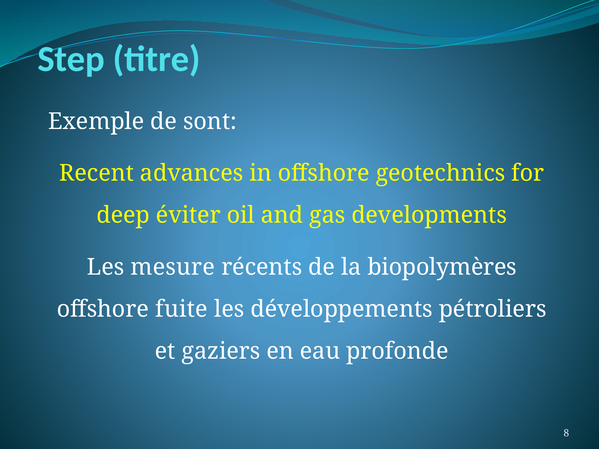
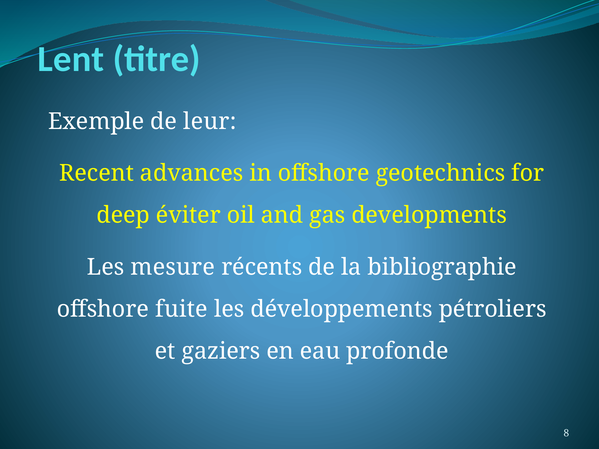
Step: Step -> Lent
sont: sont -> leur
biopolymères: biopolymères -> bibliographie
